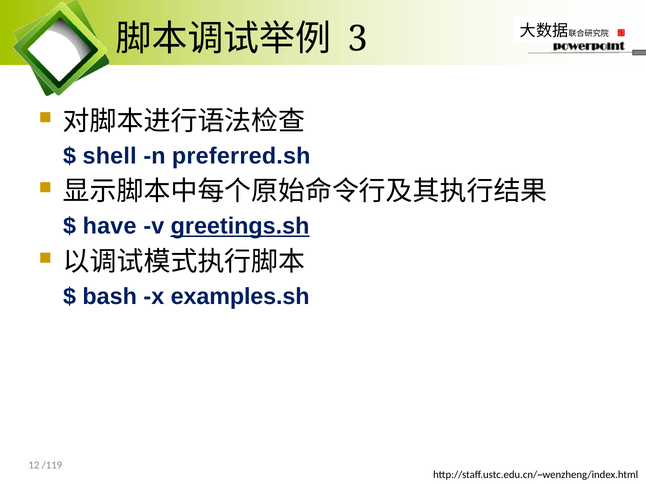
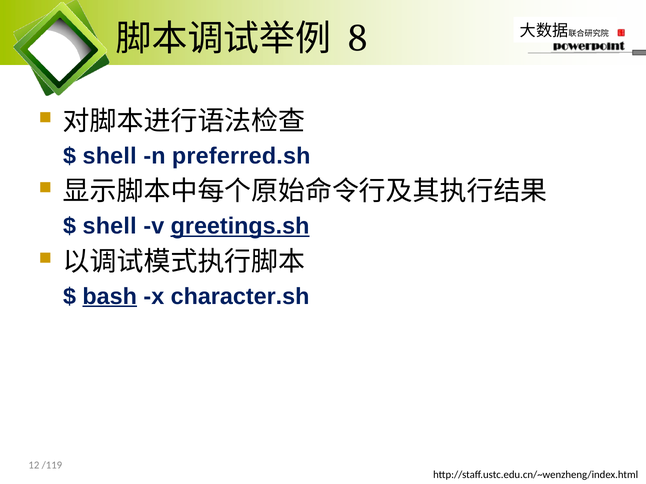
3: 3 -> 8
have at (110, 226): have -> shell
bash underline: none -> present
examples.sh: examples.sh -> character.sh
